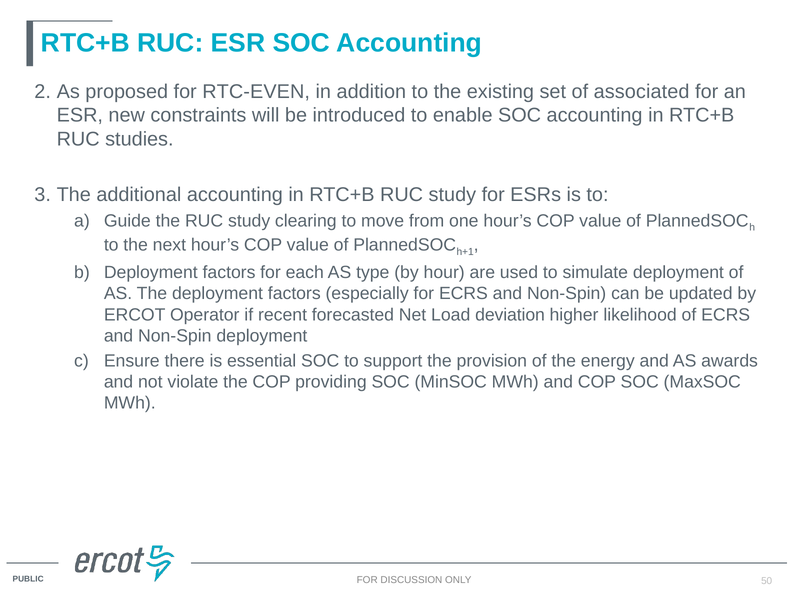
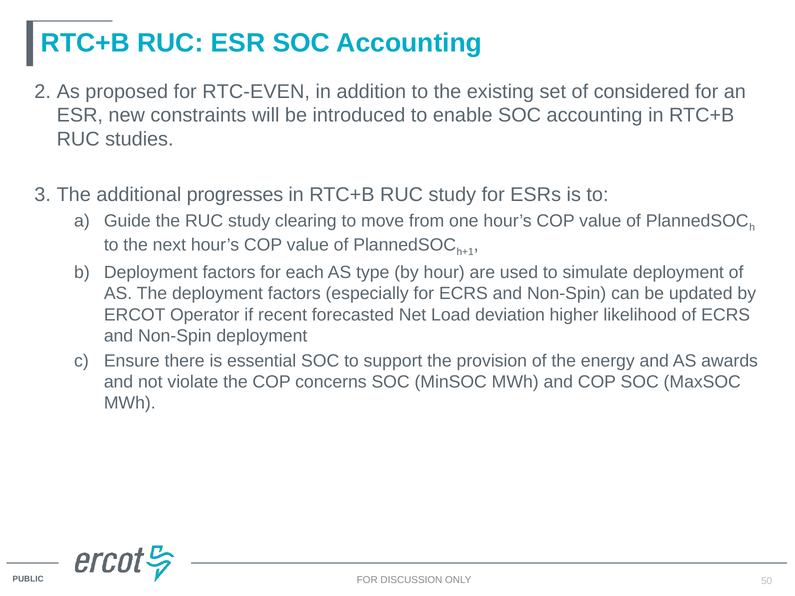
associated: associated -> considered
additional accounting: accounting -> progresses
providing: providing -> concerns
